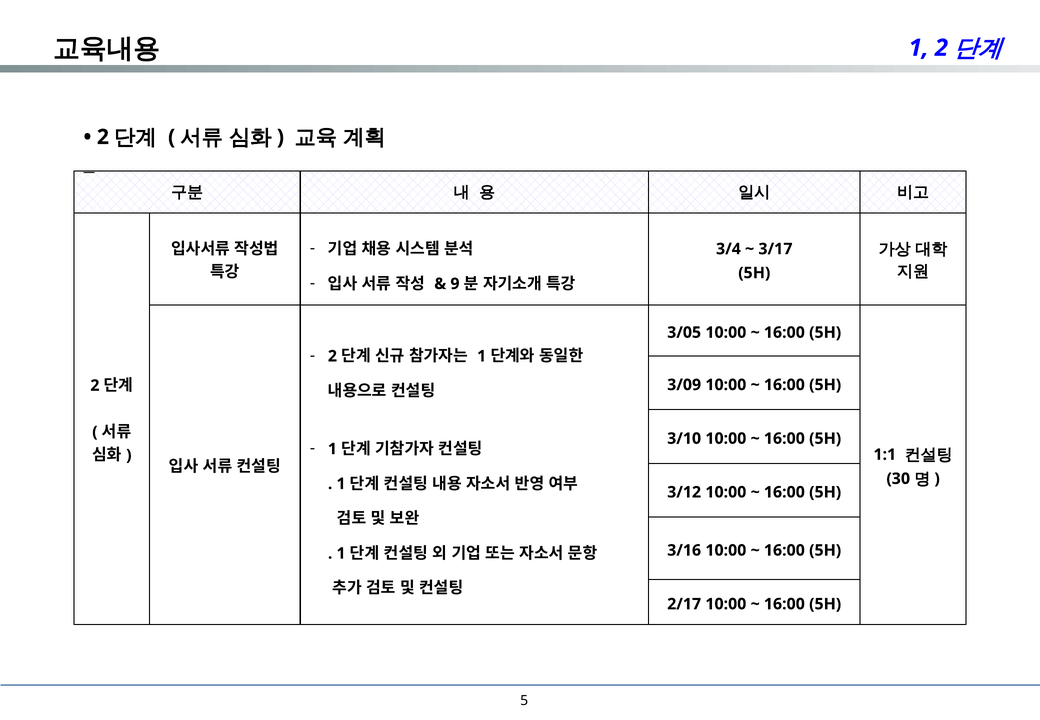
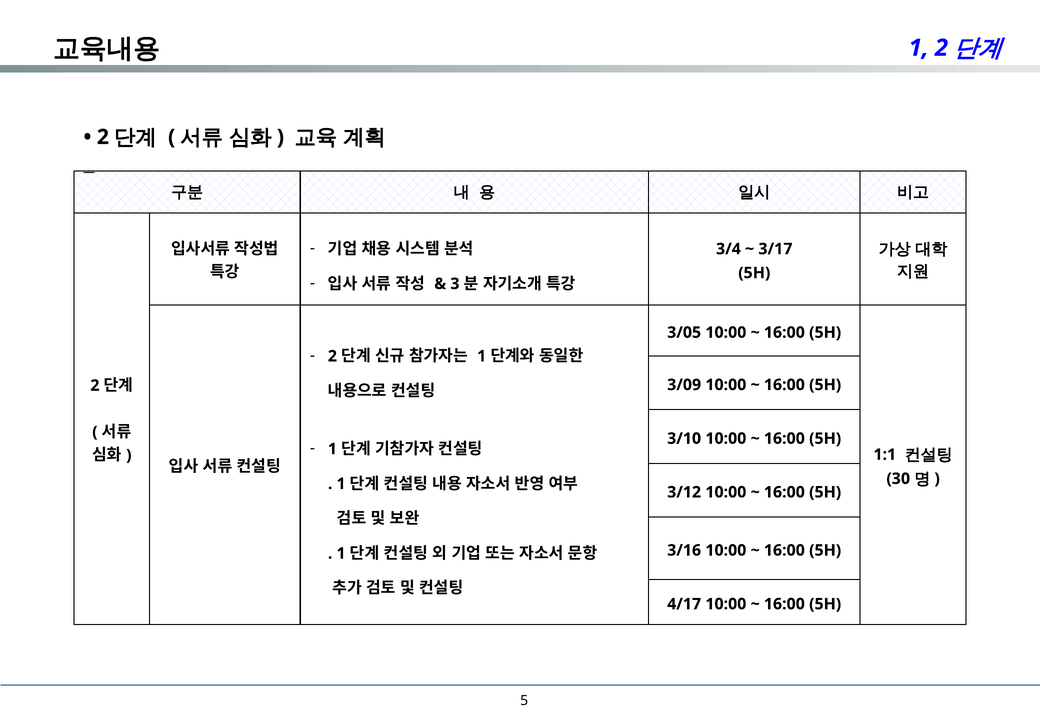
9: 9 -> 3
2/17: 2/17 -> 4/17
